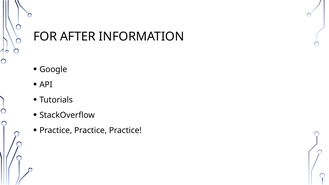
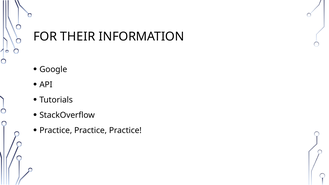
AFTER: AFTER -> THEIR
